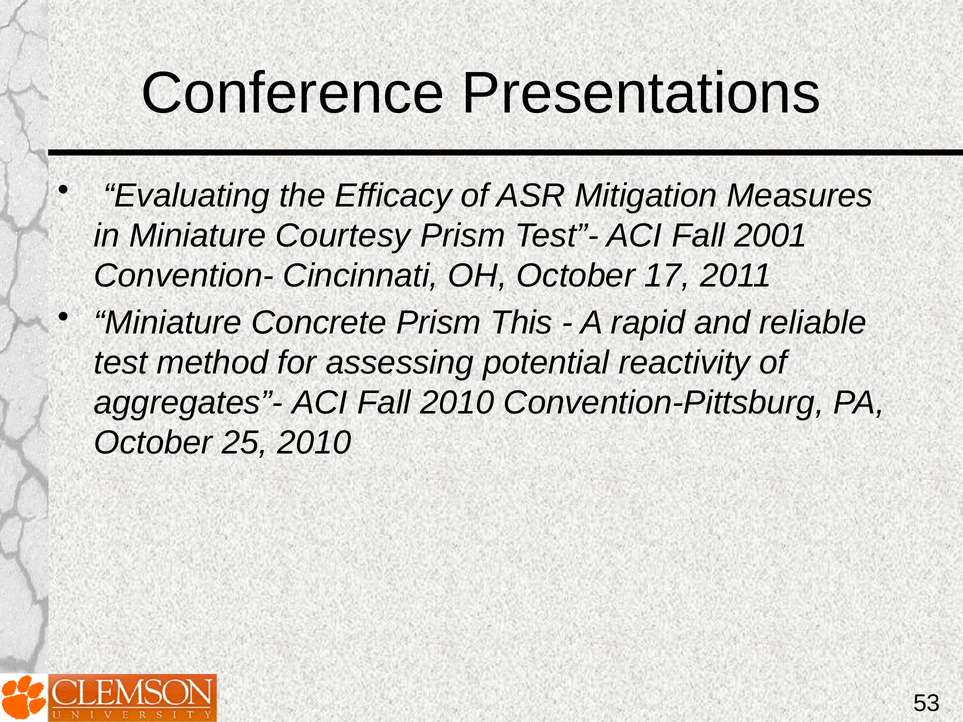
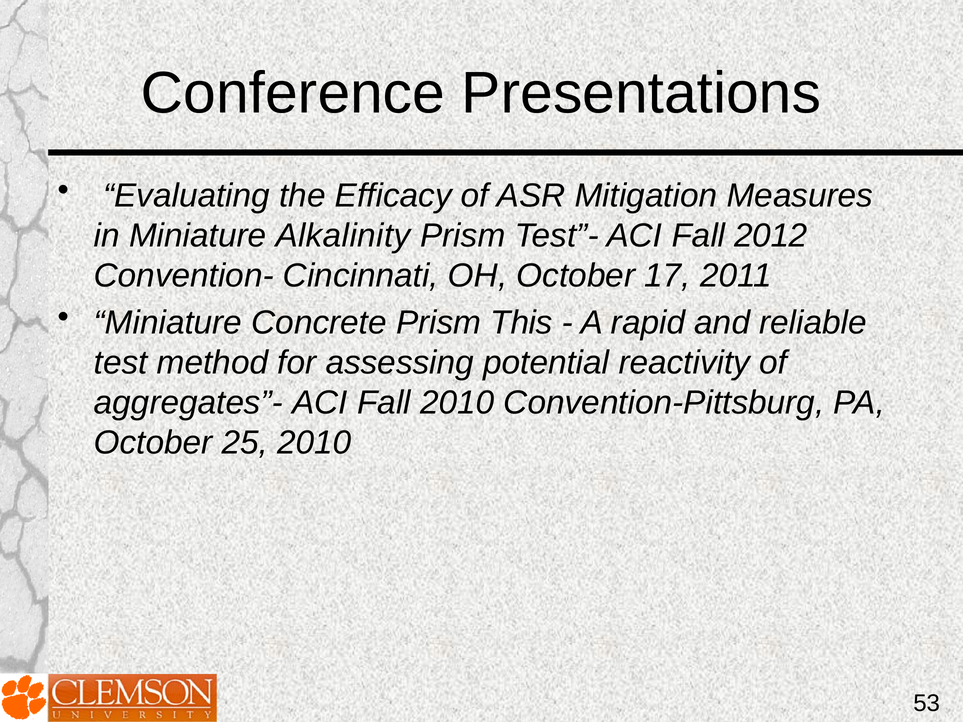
Courtesy: Courtesy -> Alkalinity
2001: 2001 -> 2012
